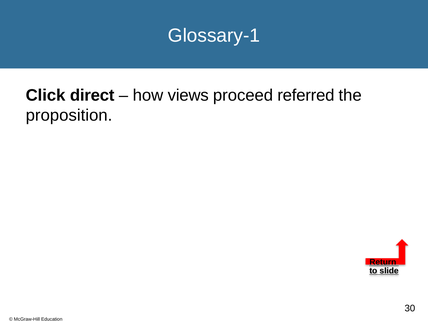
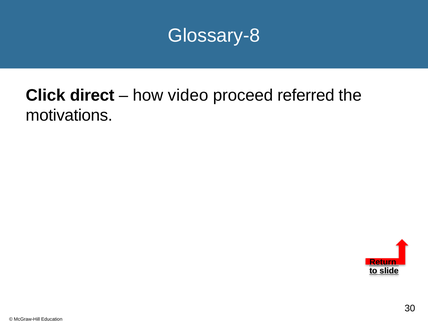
Glossary-1: Glossary-1 -> Glossary-8
views: views -> video
proposition: proposition -> motivations
